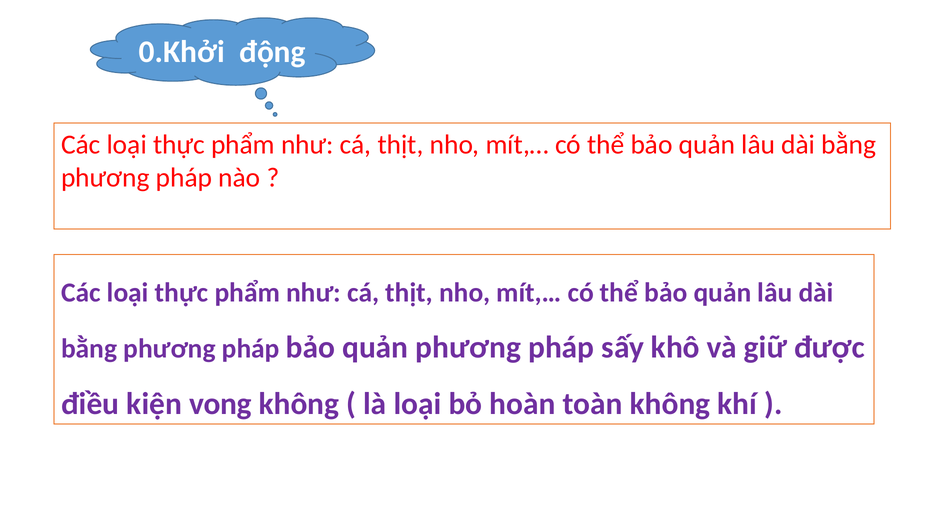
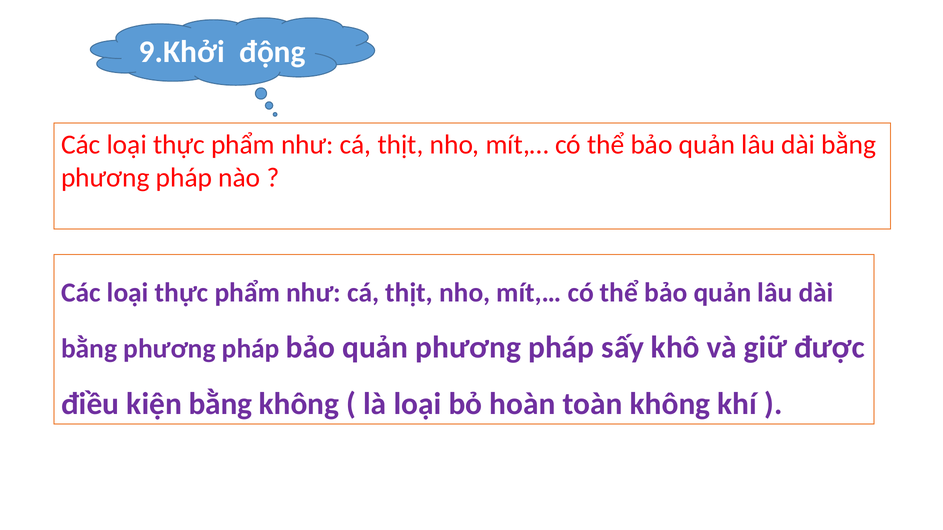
0.Khởi: 0.Khởi -> 9.Khởi
kiện vong: vong -> bằng
